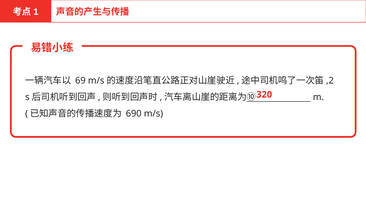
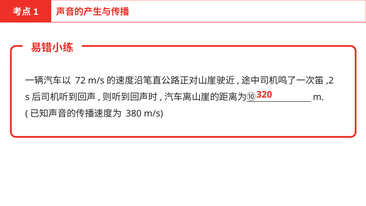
69: 69 -> 72
690: 690 -> 380
